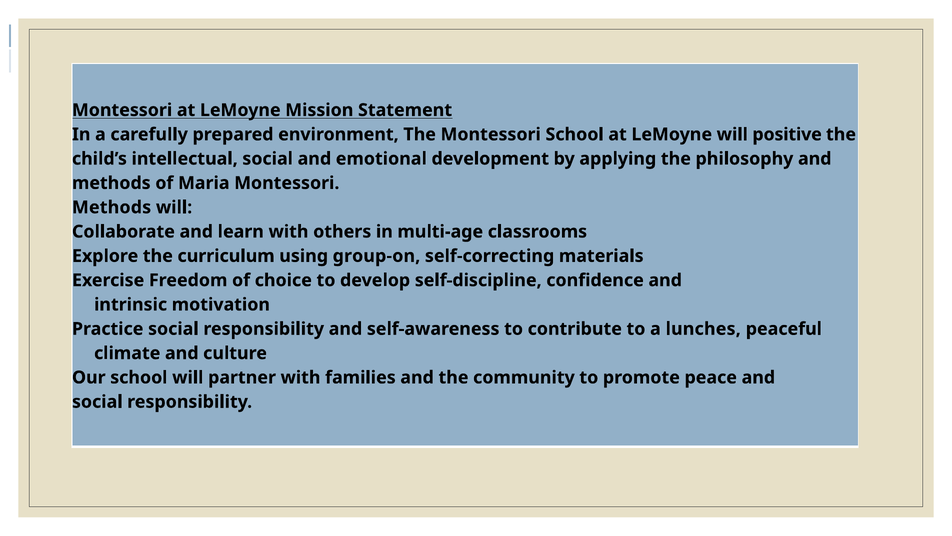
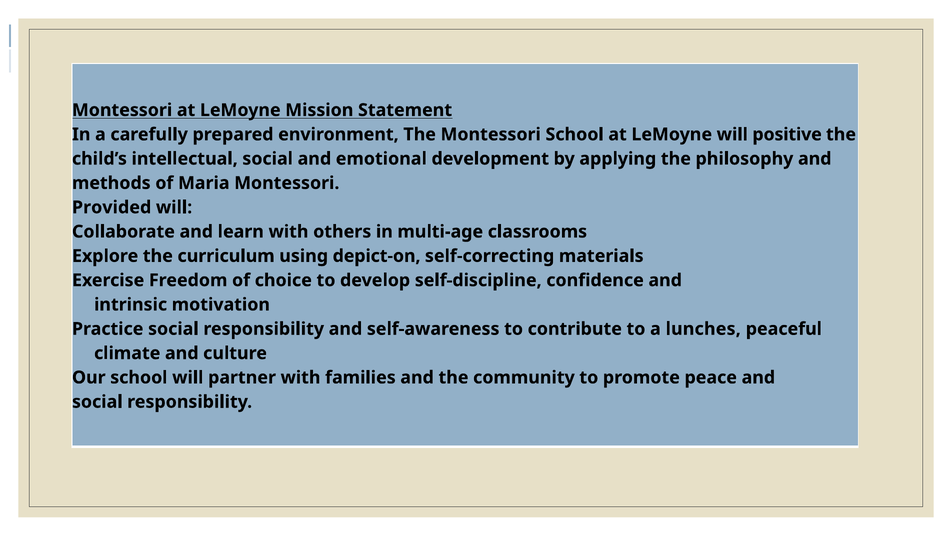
Methods at (112, 207): Methods -> Provided
group-on: group-on -> depict-on
